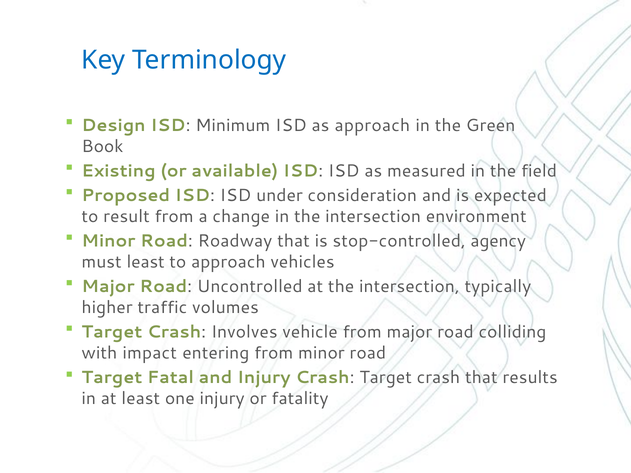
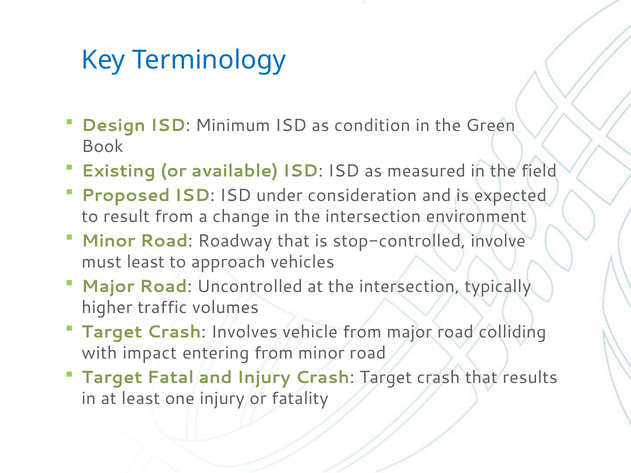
as approach: approach -> condition
agency: agency -> involve
